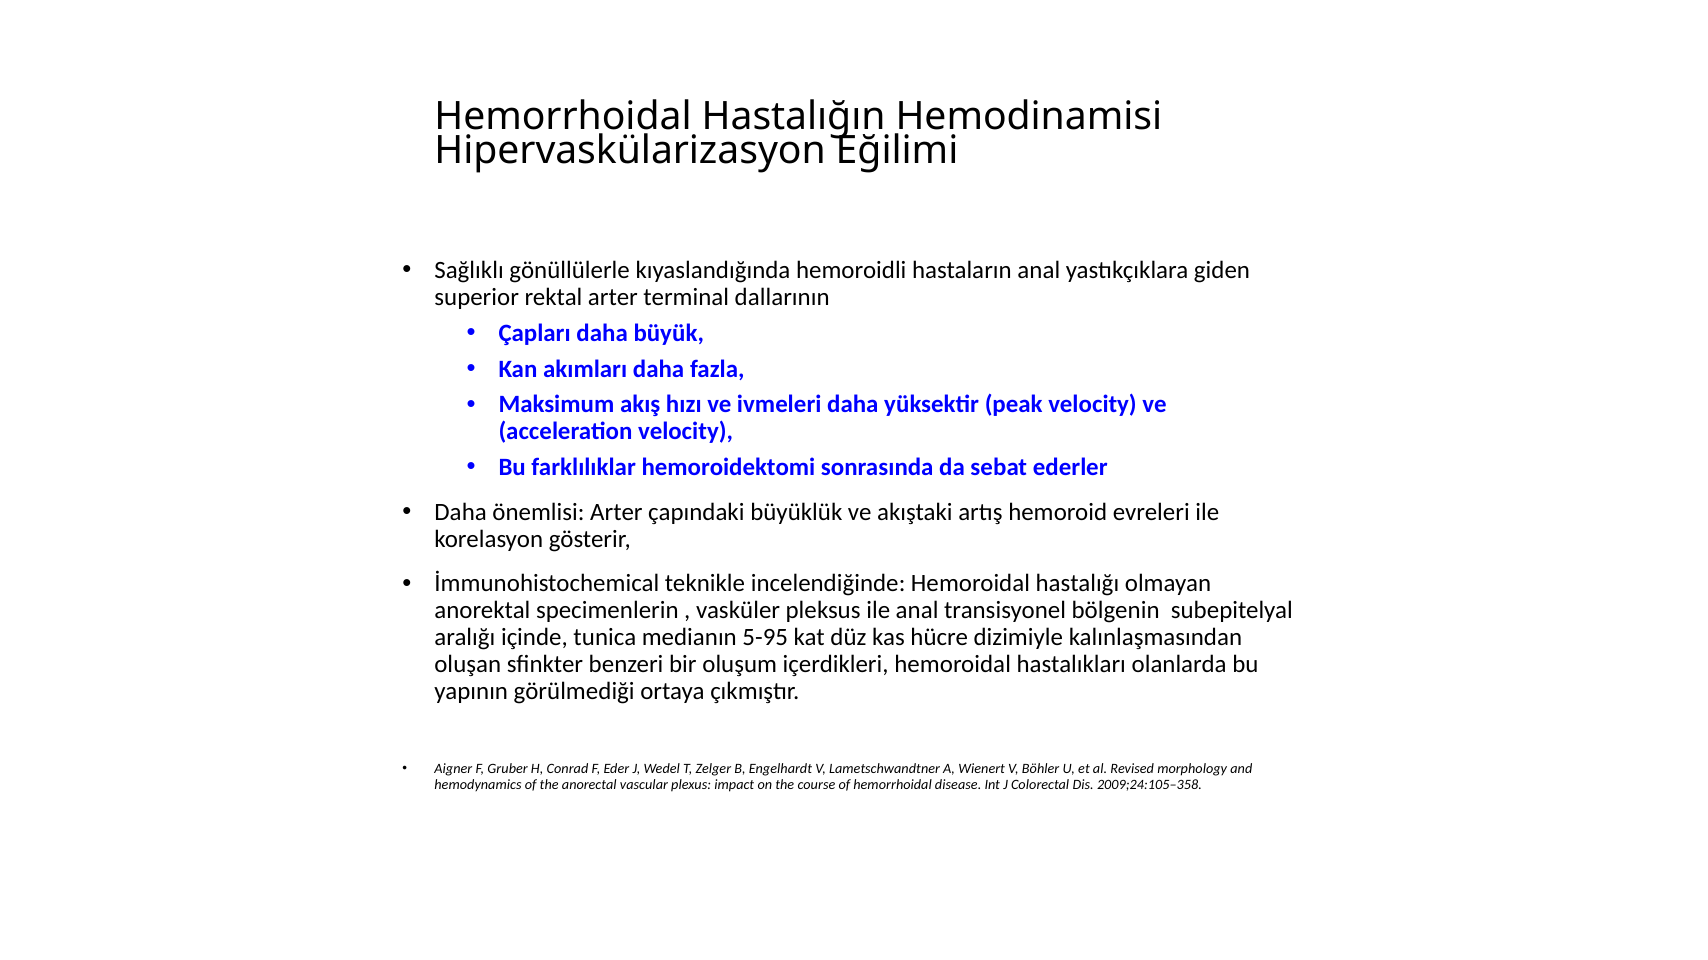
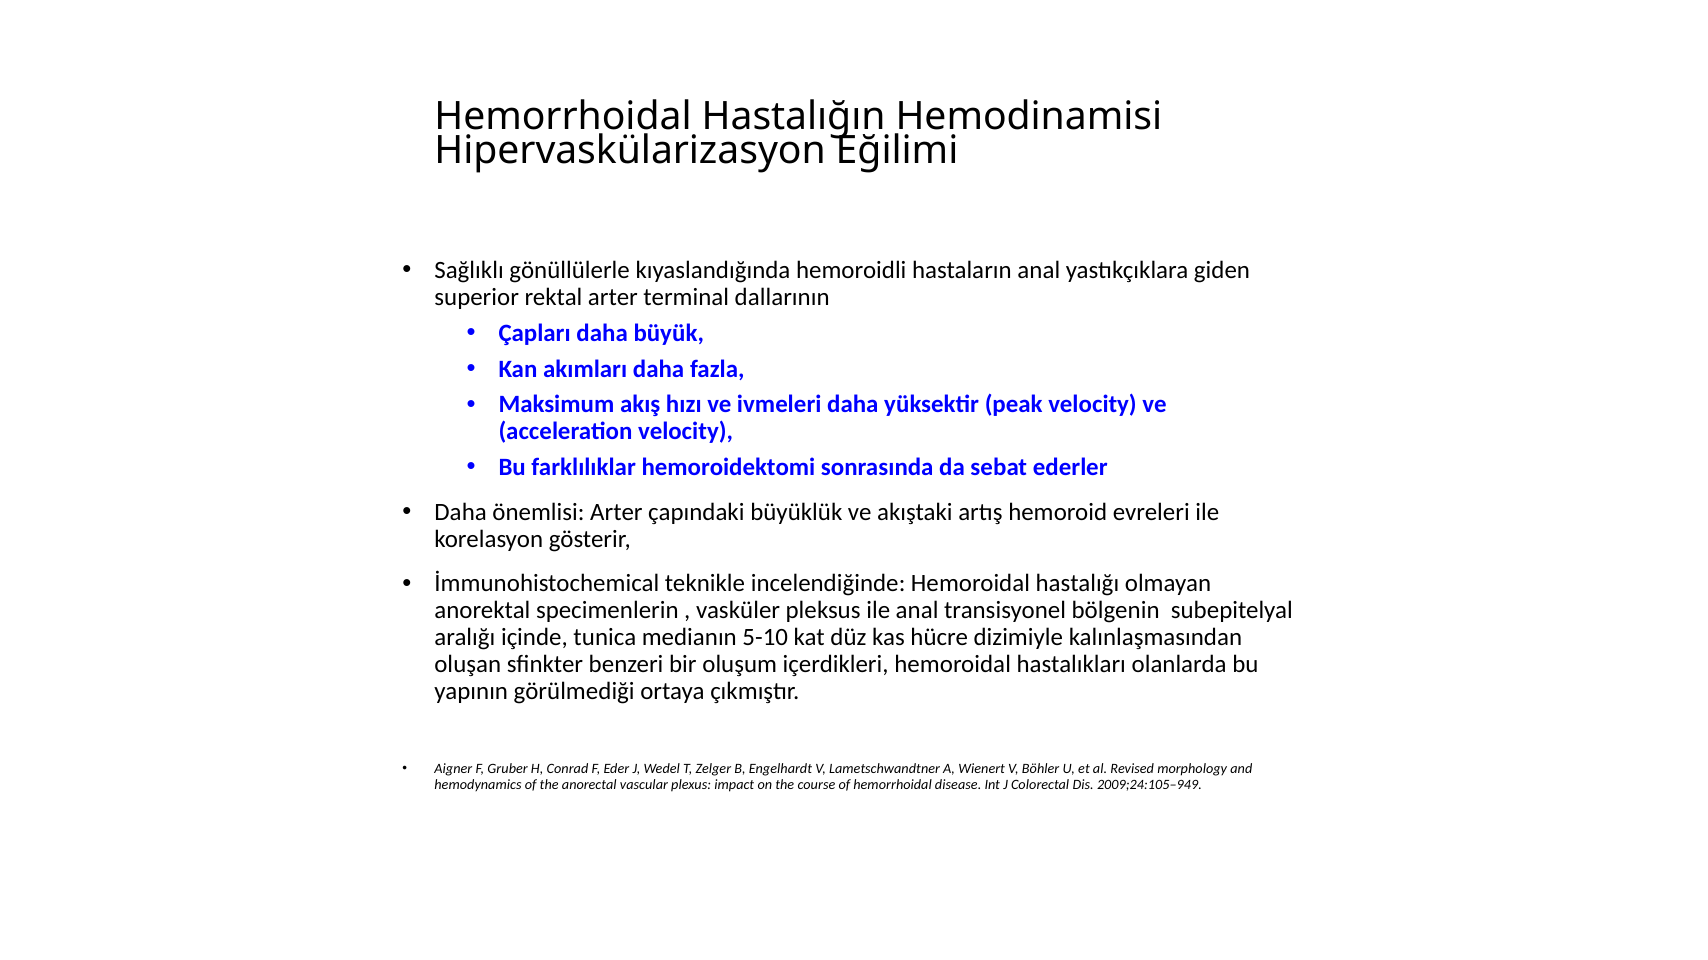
5-95: 5-95 -> 5-10
2009;24:105–358: 2009;24:105–358 -> 2009;24:105–949
